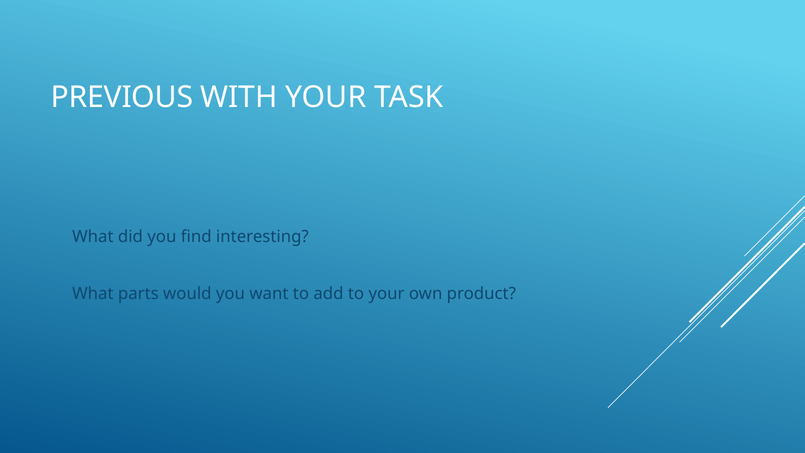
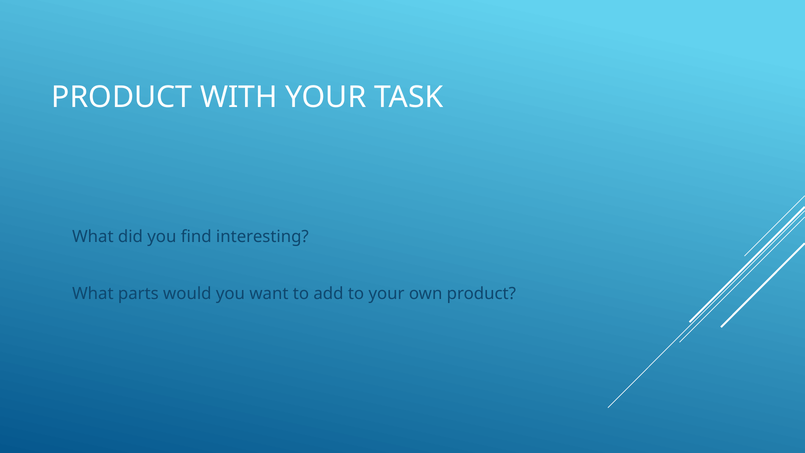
PREVIOUS at (122, 97): PREVIOUS -> PRODUCT
